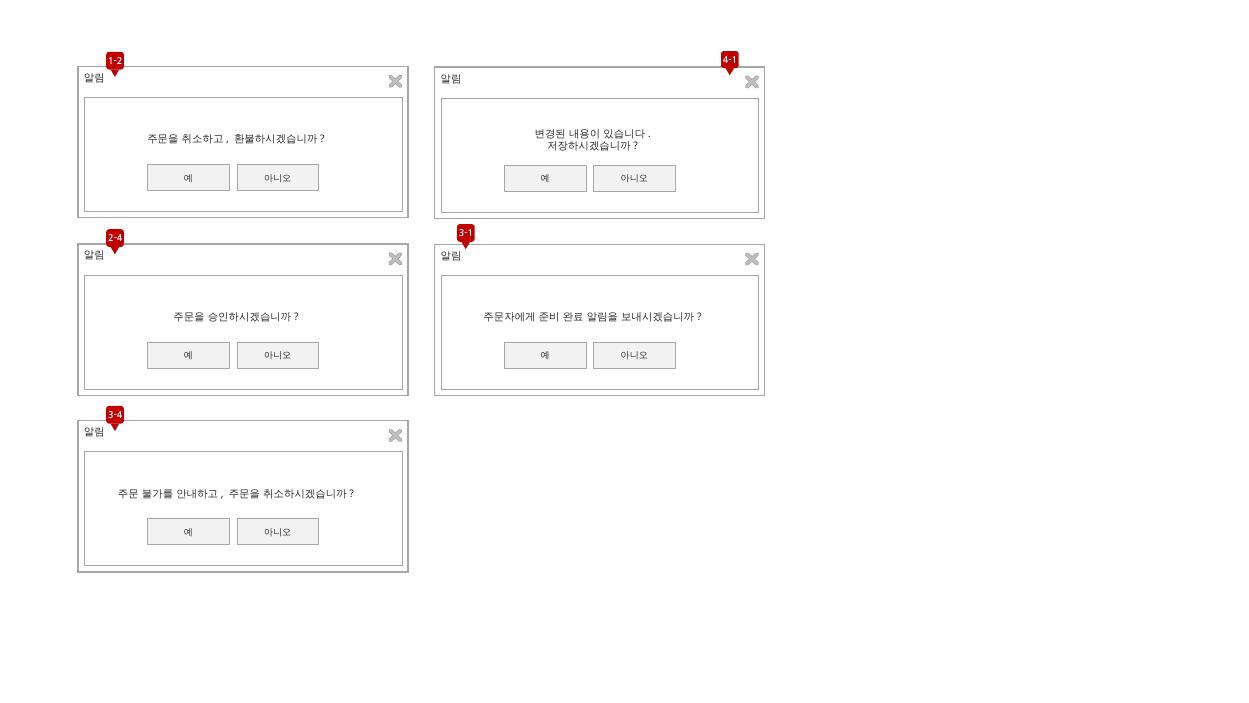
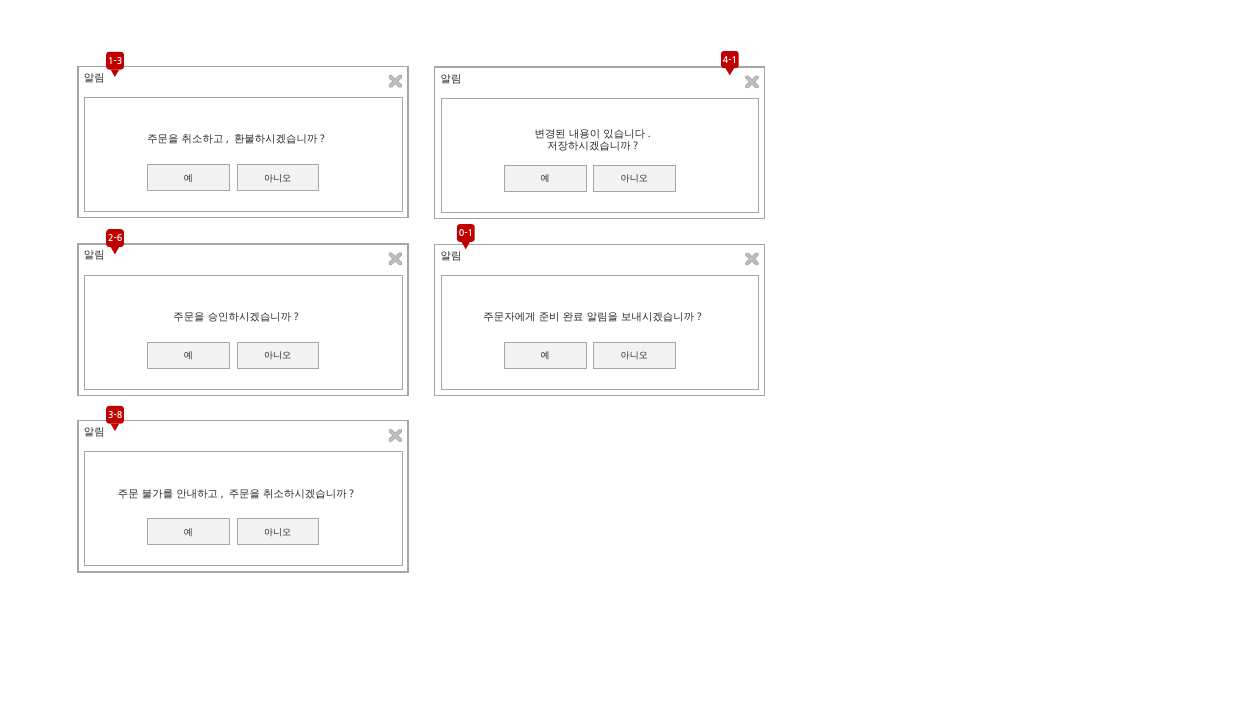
1-2: 1-2 -> 1-3
3-1: 3-1 -> 0-1
2-4: 2-4 -> 2-6
3-4: 3-4 -> 3-8
